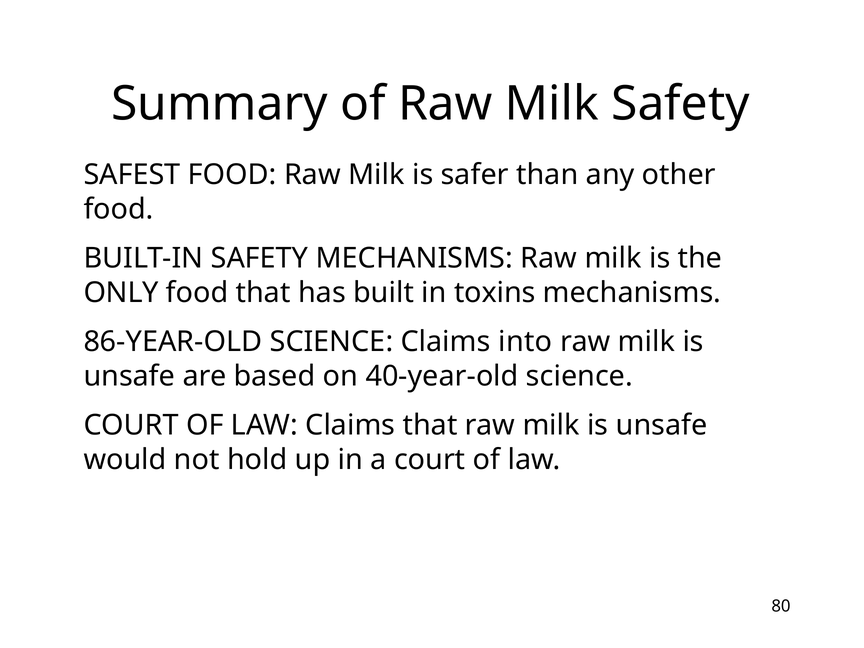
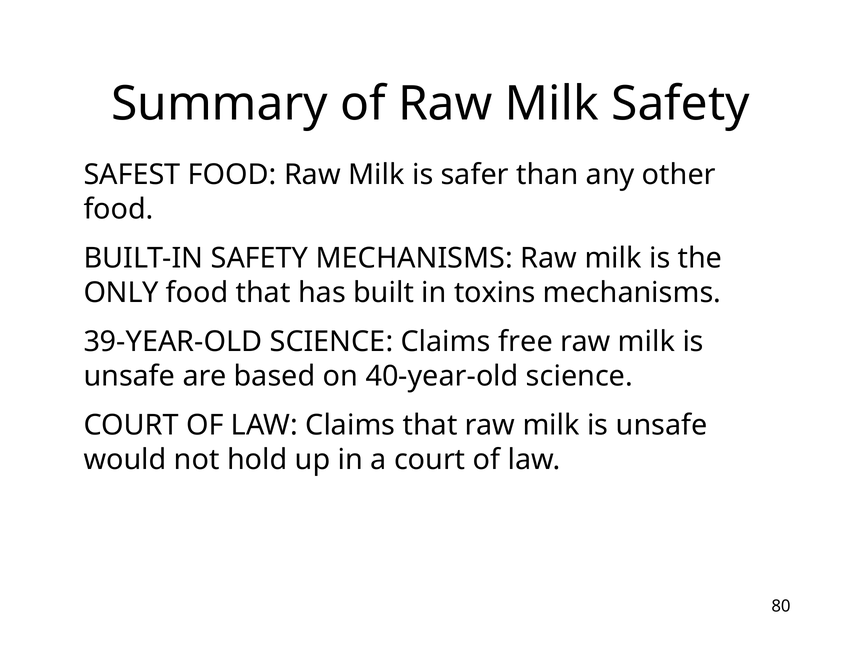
86-YEAR-OLD: 86-YEAR-OLD -> 39-YEAR-OLD
into: into -> free
